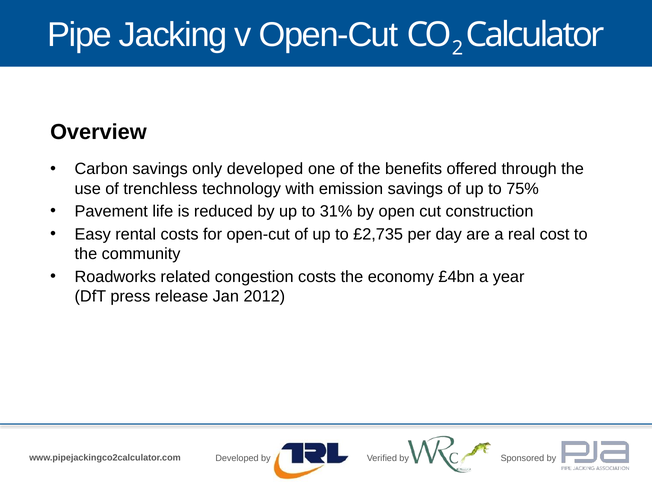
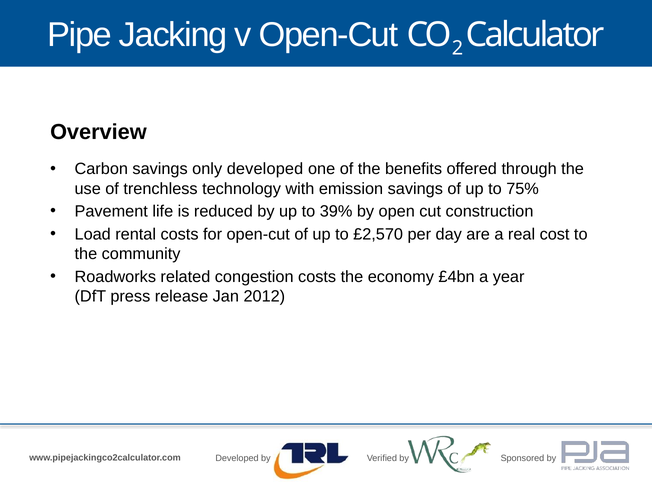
31%: 31% -> 39%
Easy: Easy -> Load
£2,735: £2,735 -> £2,570
